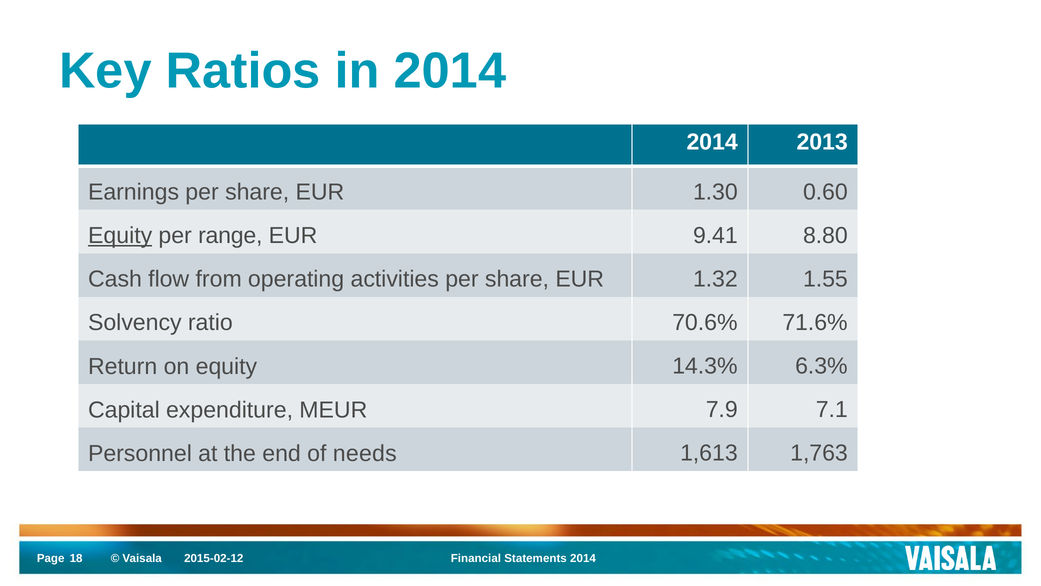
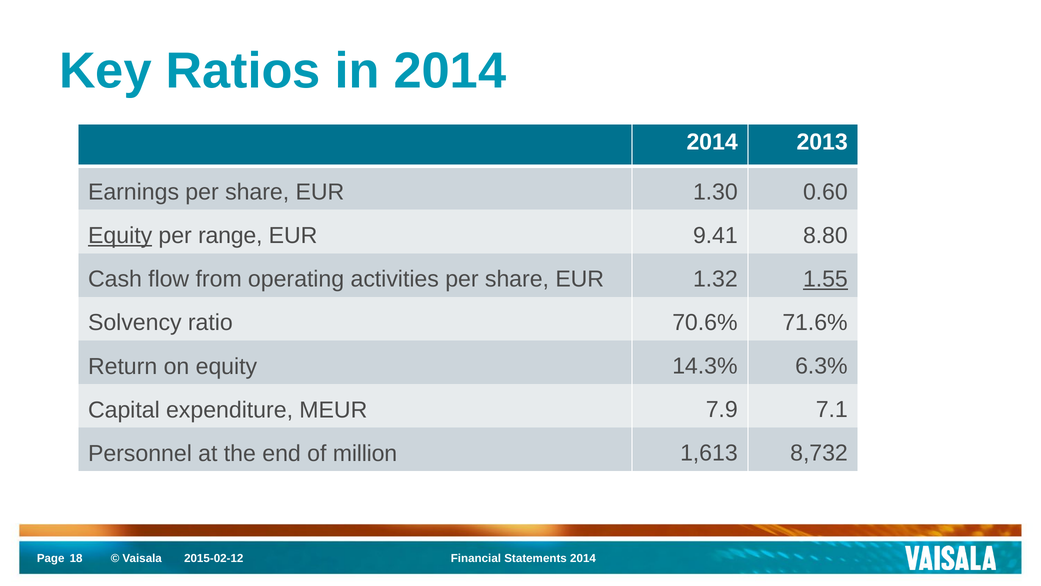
1.55 underline: none -> present
needs: needs -> million
1,763: 1,763 -> 8,732
